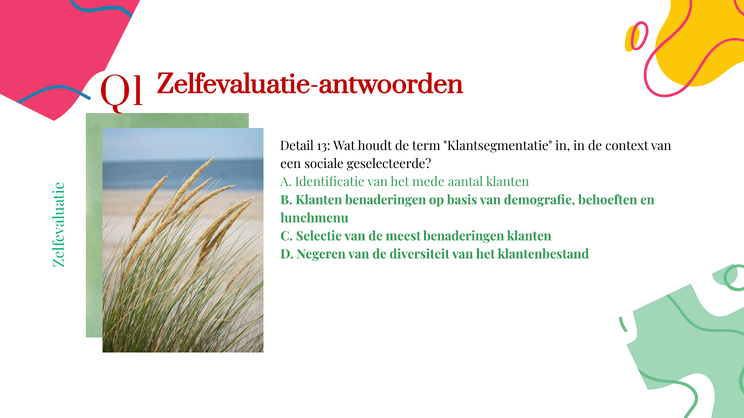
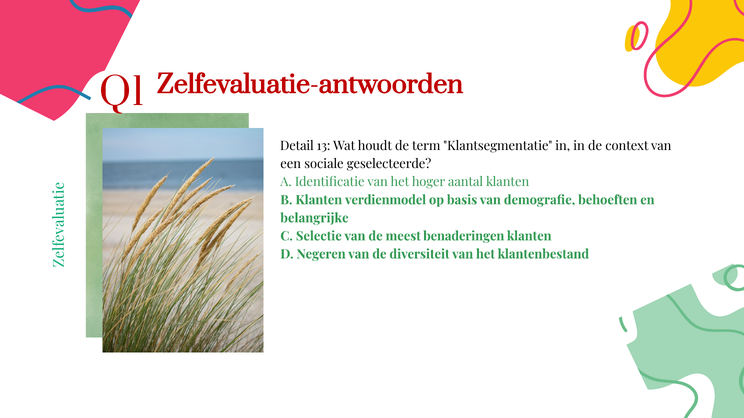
mede: mede -> hoger
Klanten benaderingen: benaderingen -> verdienmodel
lunchmenu: lunchmenu -> belangrijke
